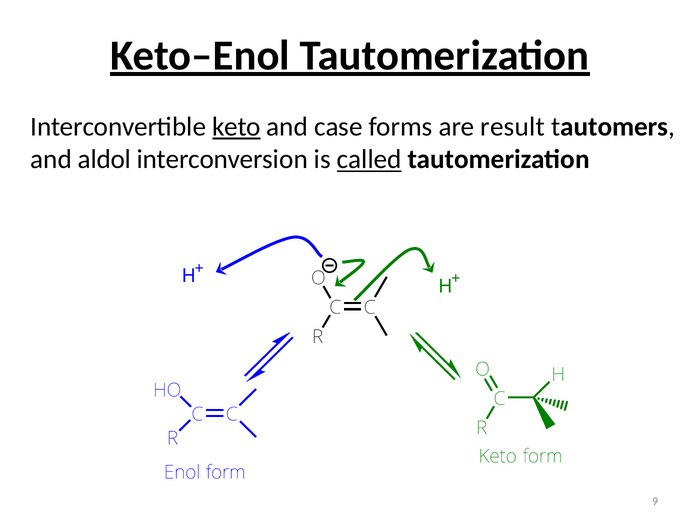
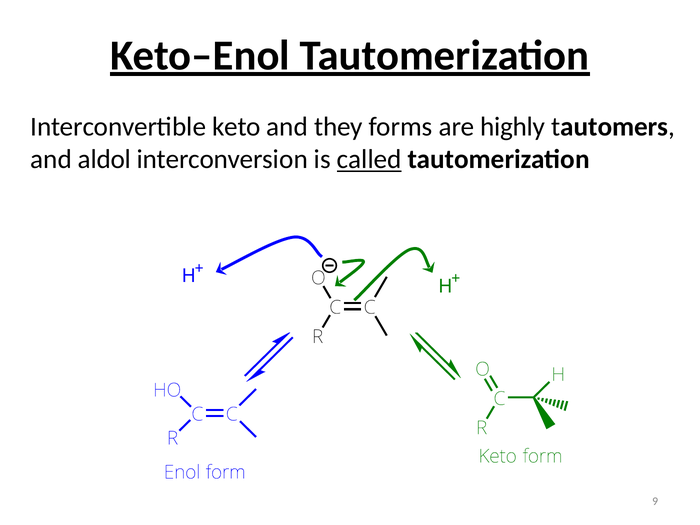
keto at (236, 127) underline: present -> none
case: case -> they
result: result -> highly
